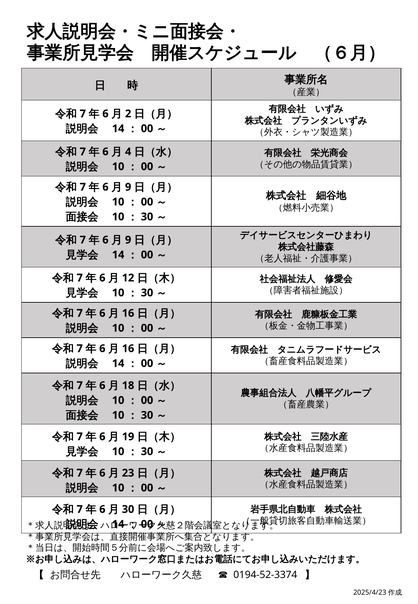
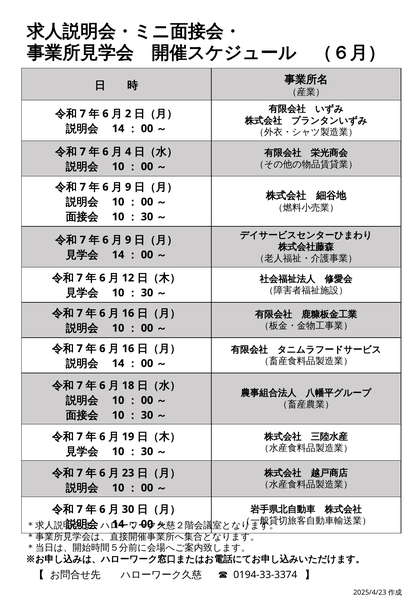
0194-52-3374: 0194-52-3374 -> 0194-33-3374
